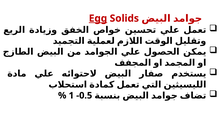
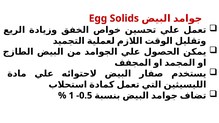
Egg underline: present -> none
